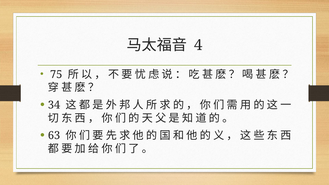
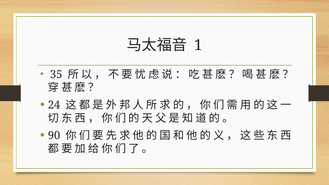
4: 4 -> 1
75: 75 -> 35
34: 34 -> 24
63: 63 -> 90
